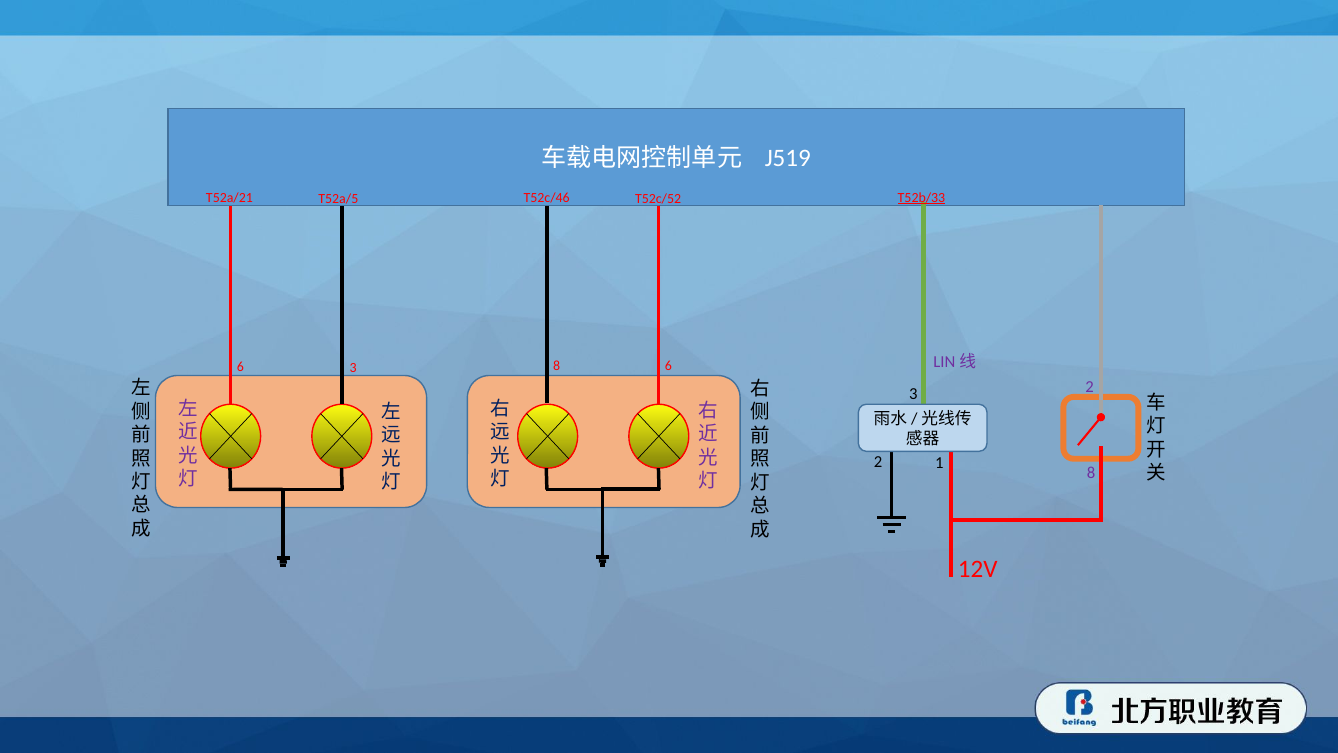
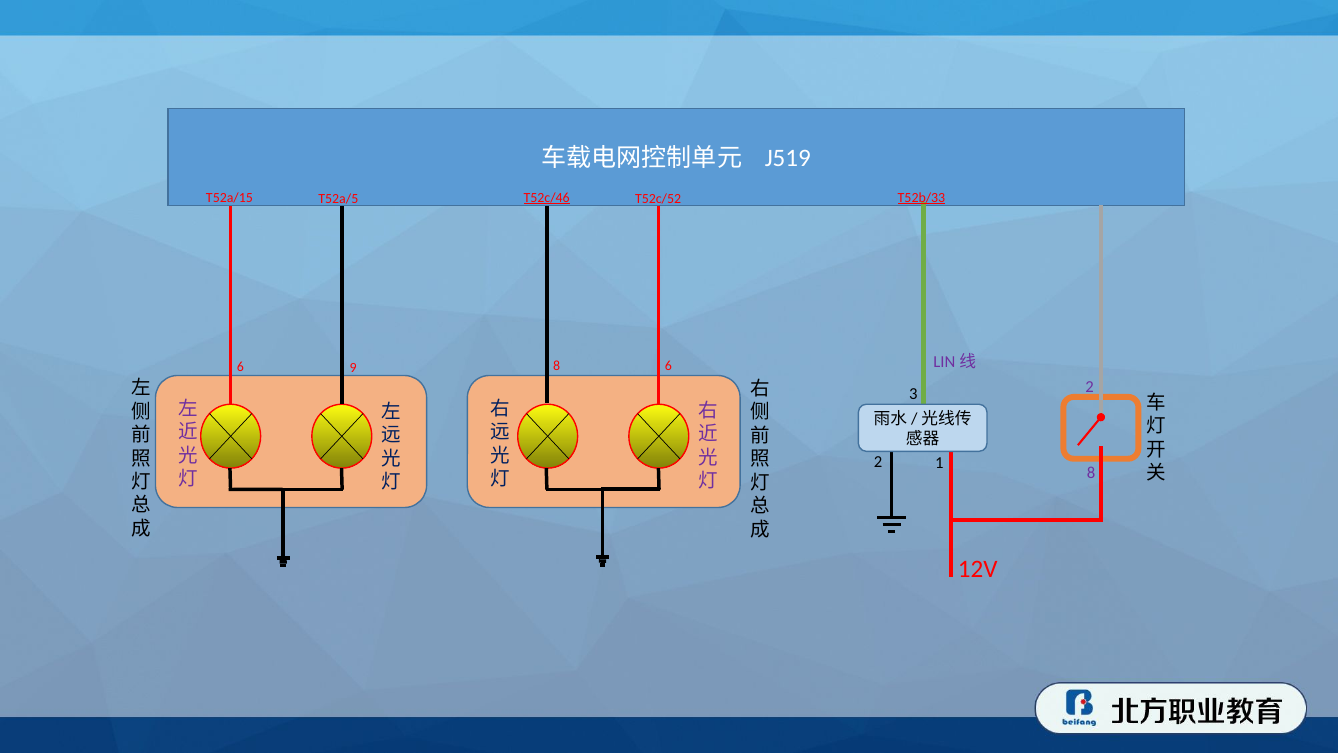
T52a/21: T52a/21 -> T52a/15
T52c/46 underline: none -> present
6 3: 3 -> 9
